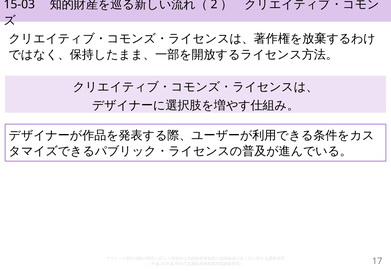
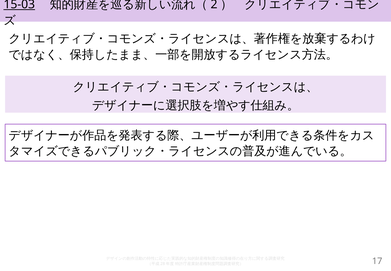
15-03 underline: none -> present
